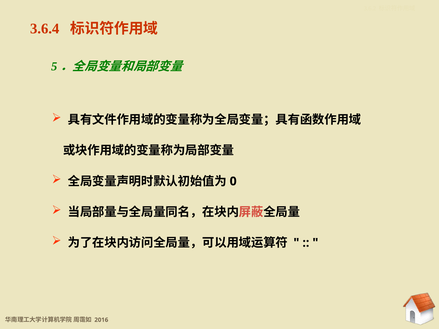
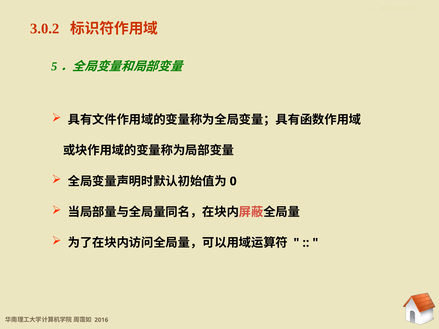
3.6.4: 3.6.4 -> 3.0.2
